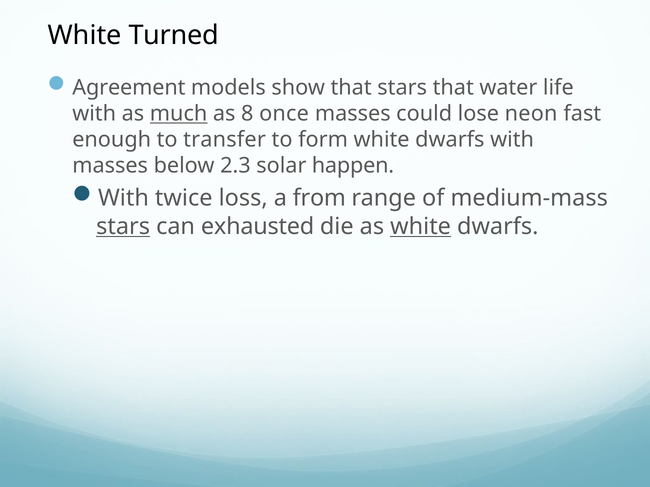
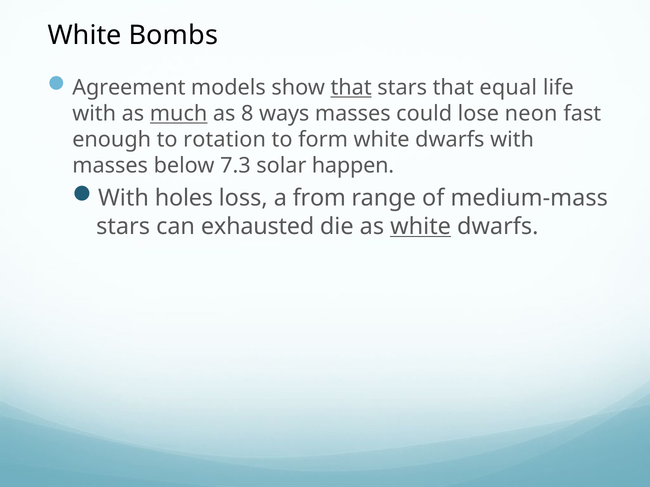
Turned: Turned -> Bombs
that at (351, 88) underline: none -> present
water: water -> equal
once: once -> ways
transfer: transfer -> rotation
2.3: 2.3 -> 7.3
twice: twice -> holes
stars at (123, 227) underline: present -> none
